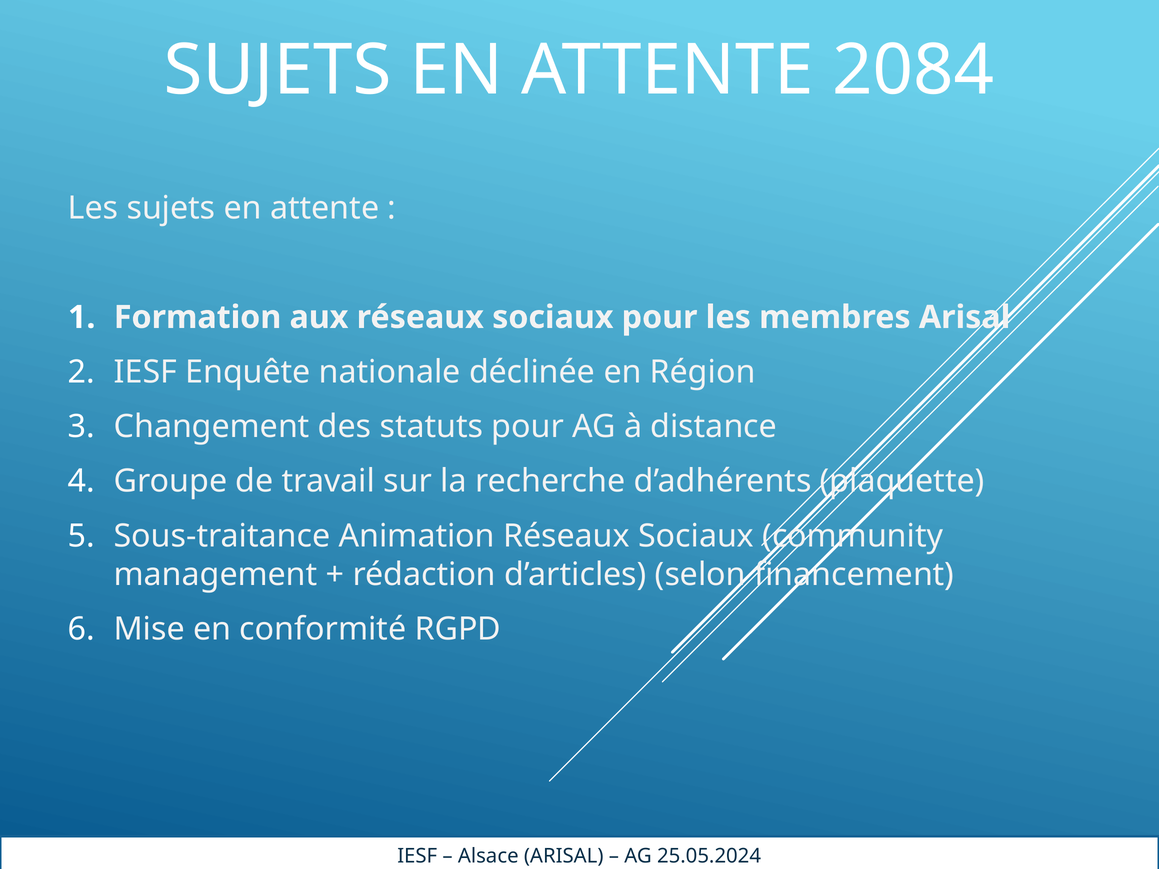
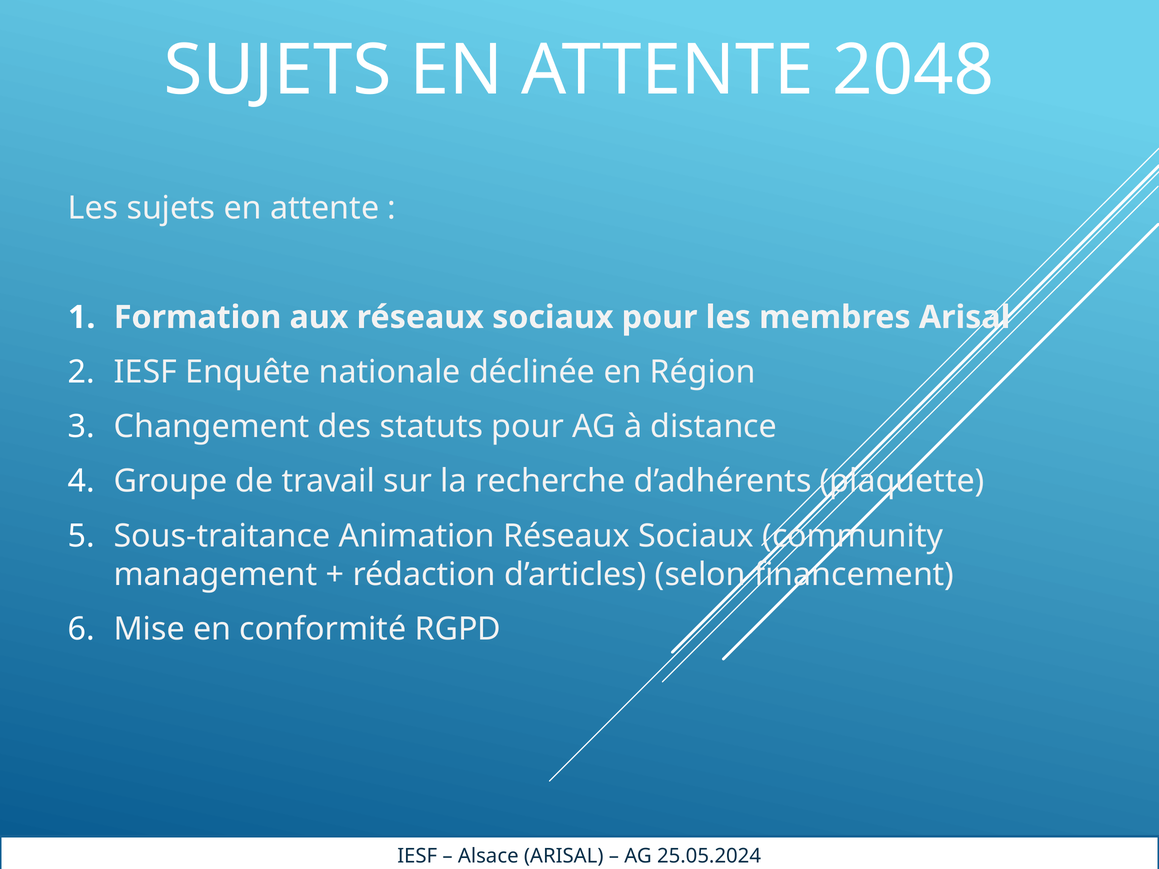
2084: 2084 -> 2048
